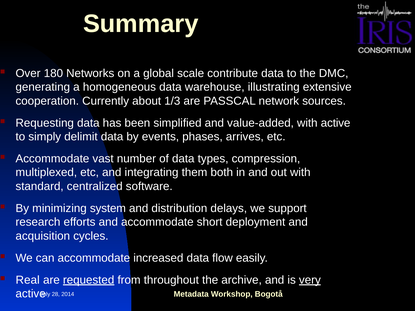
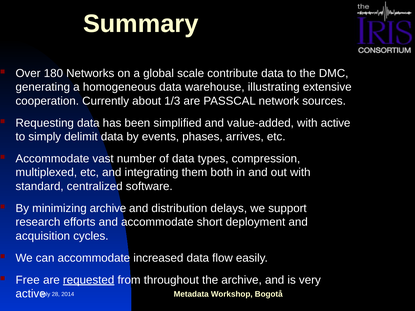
minimizing system: system -> archive
Real: Real -> Free
very underline: present -> none
